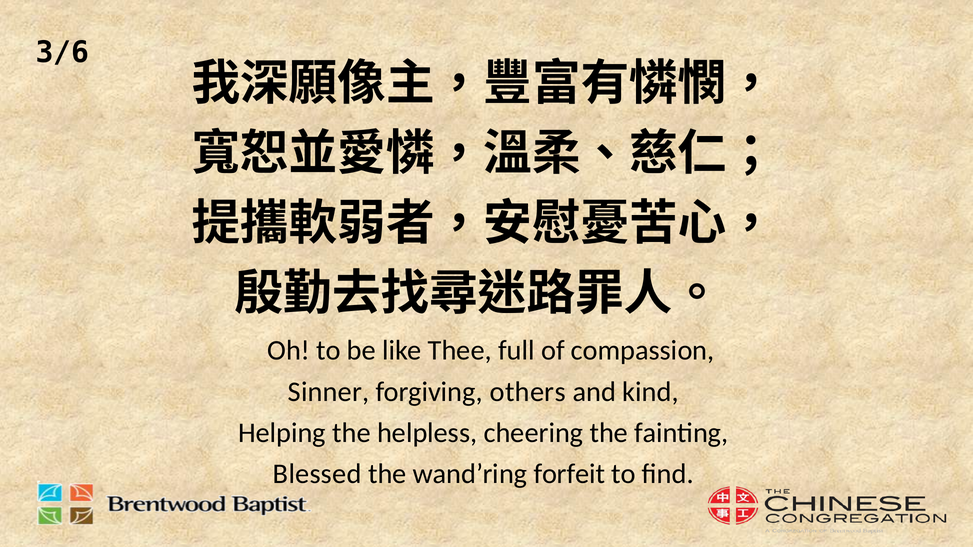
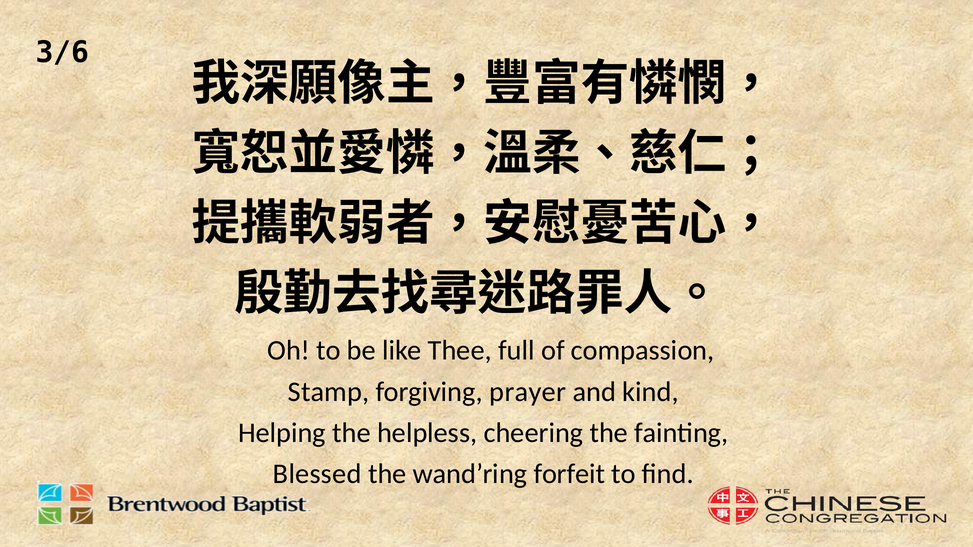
Sinner: Sinner -> Stamp
others: others -> prayer
